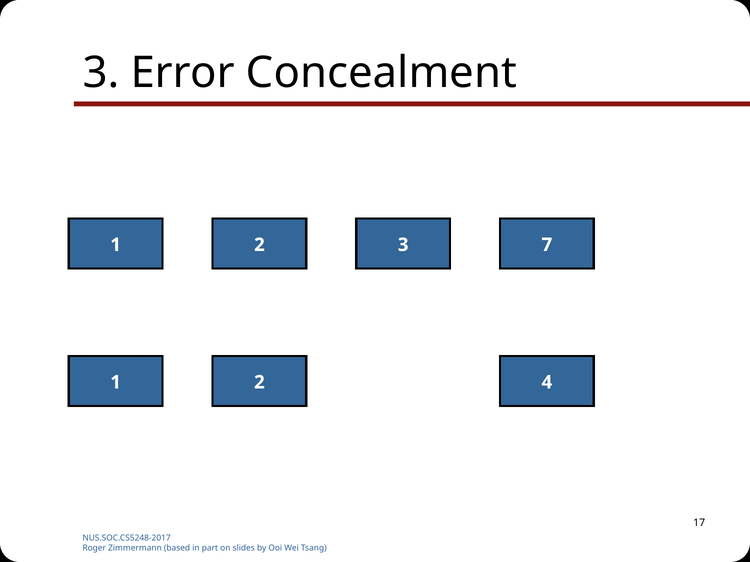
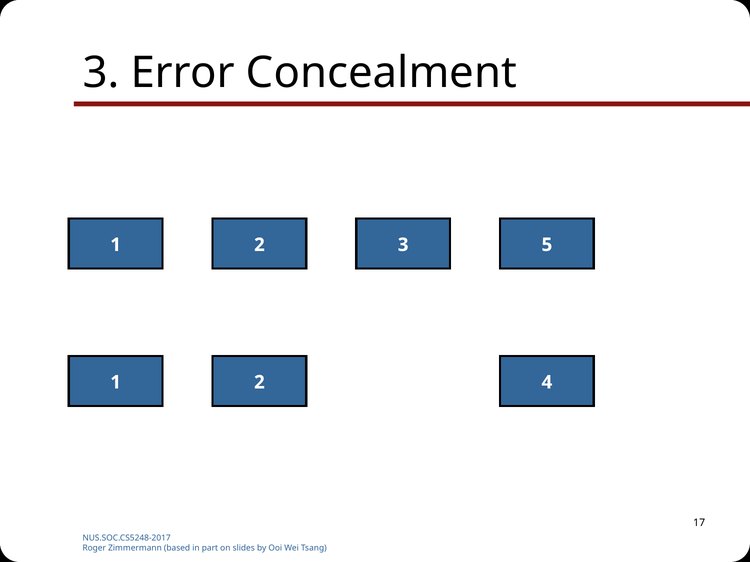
7: 7 -> 5
